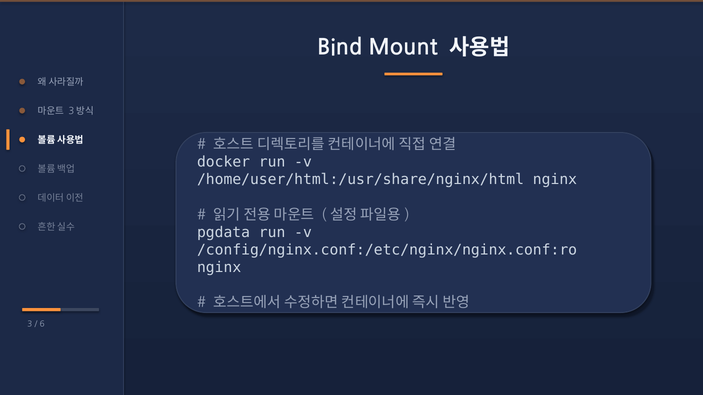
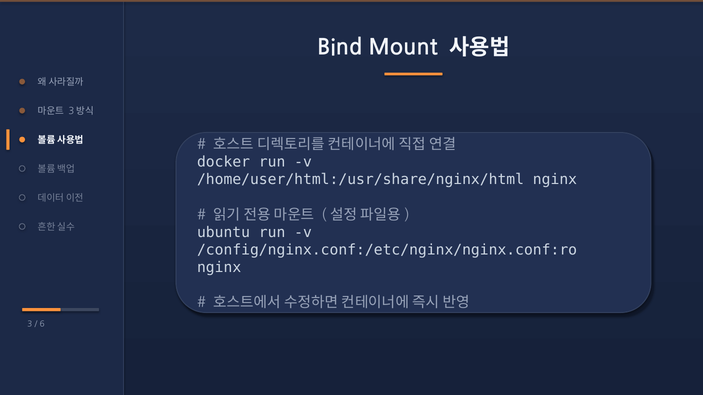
pgdata: pgdata -> ubuntu
